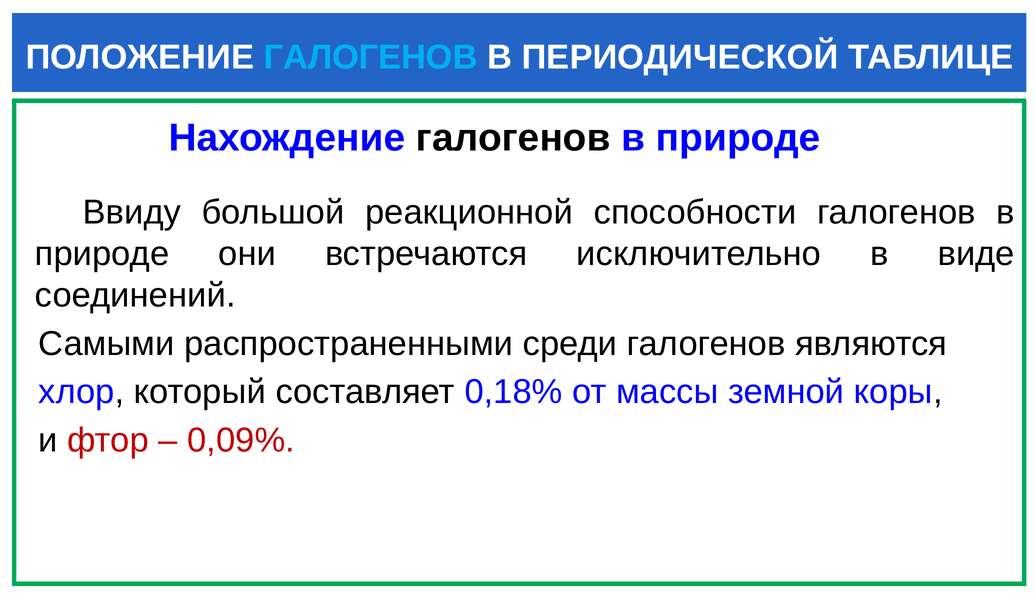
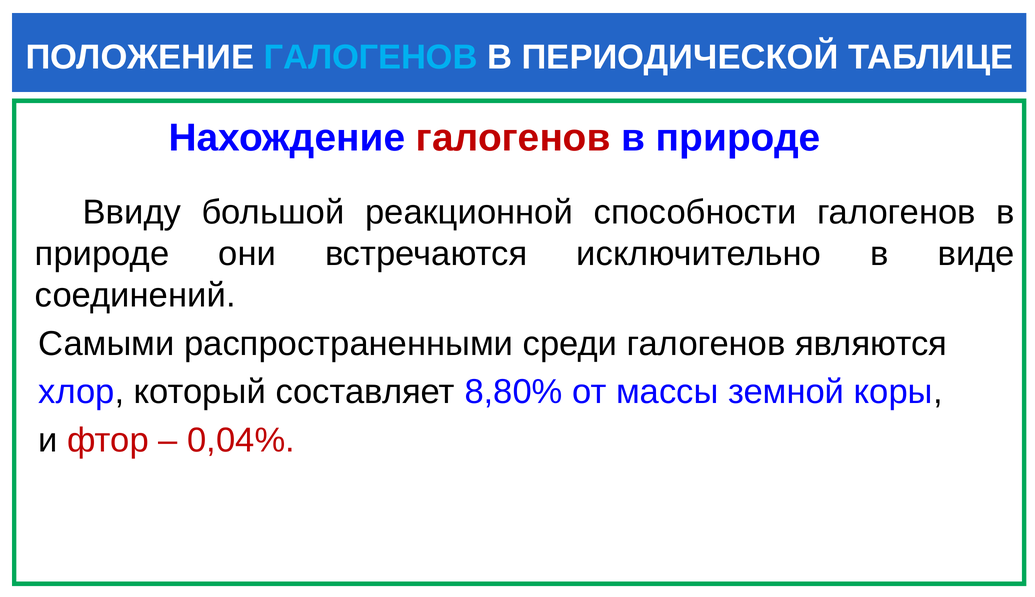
галогенов at (513, 138) colour: black -> red
0,18%: 0,18% -> 8,80%
0,09%: 0,09% -> 0,04%
